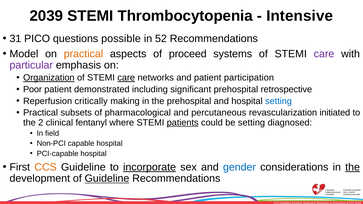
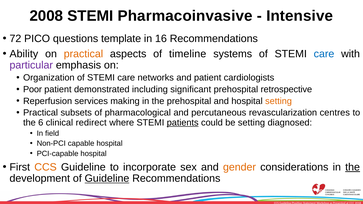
2039: 2039 -> 2008
Thrombocytopenia: Thrombocytopenia -> Pharmacoinvasive
31: 31 -> 72
possible: possible -> template
52: 52 -> 16
Model: Model -> Ability
proceed: proceed -> timeline
care at (324, 54) colour: purple -> blue
Organization underline: present -> none
care at (126, 78) underline: present -> none
participation: participation -> cardiologists
critically: critically -> services
setting at (279, 101) colour: blue -> orange
initiated: initiated -> centres
2: 2 -> 6
fentanyl: fentanyl -> redirect
incorporate underline: present -> none
gender colour: blue -> orange
